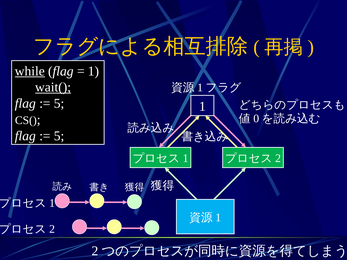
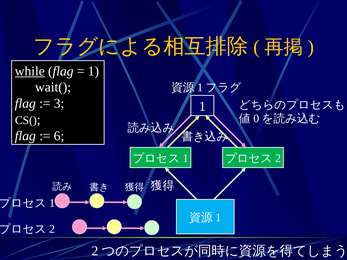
wait( underline: present -> none
5 at (59, 104): 5 -> 3
5 at (59, 136): 5 -> 6
